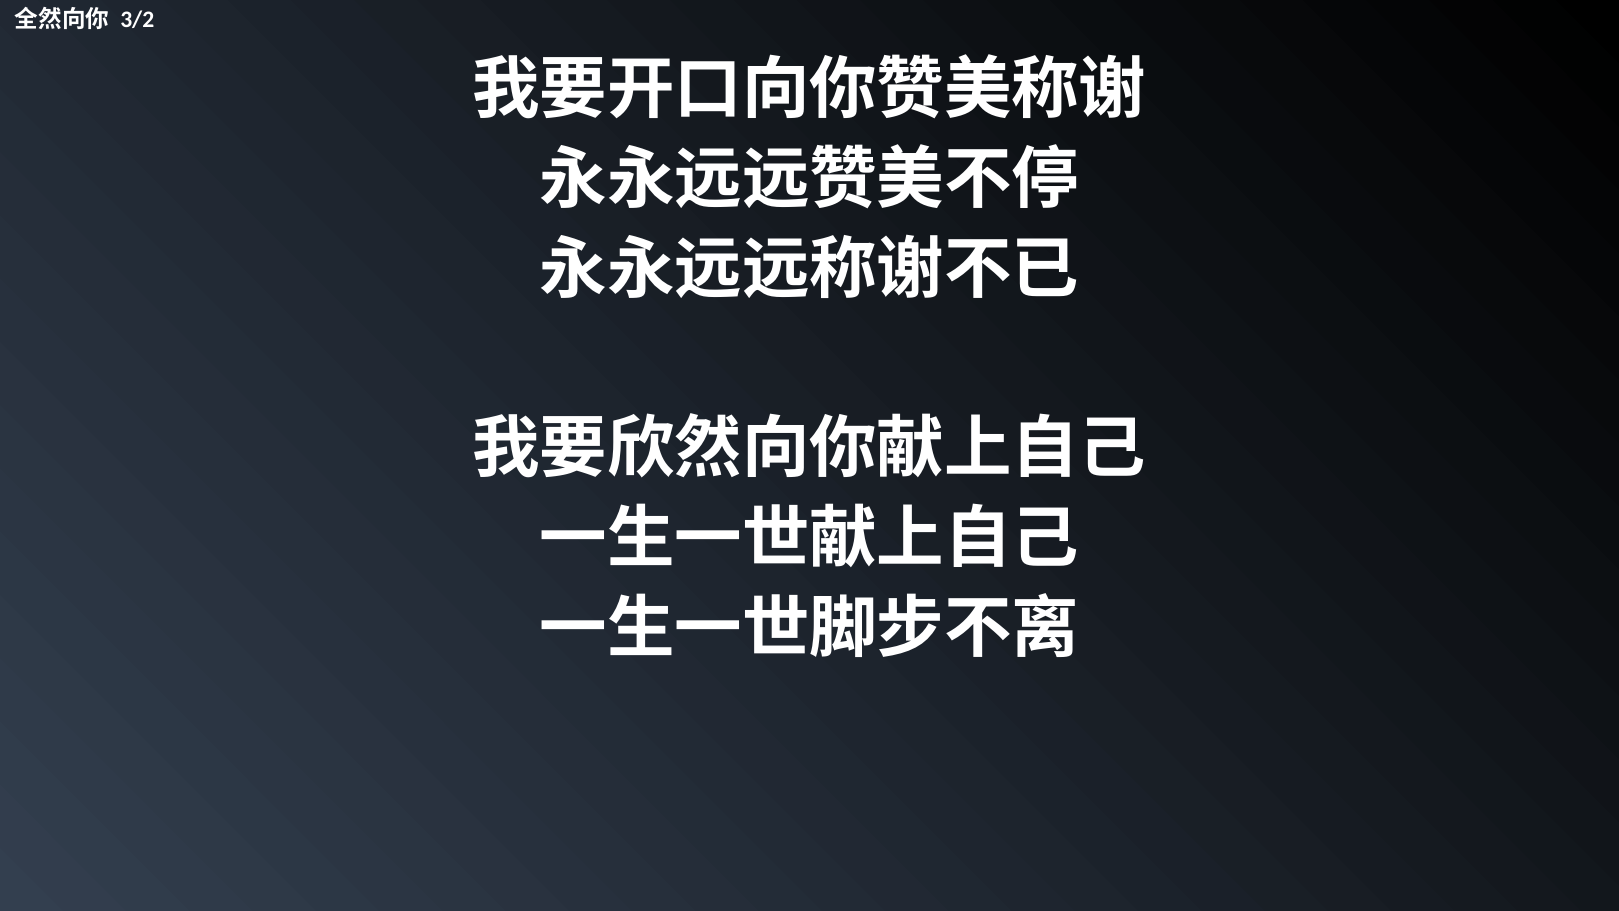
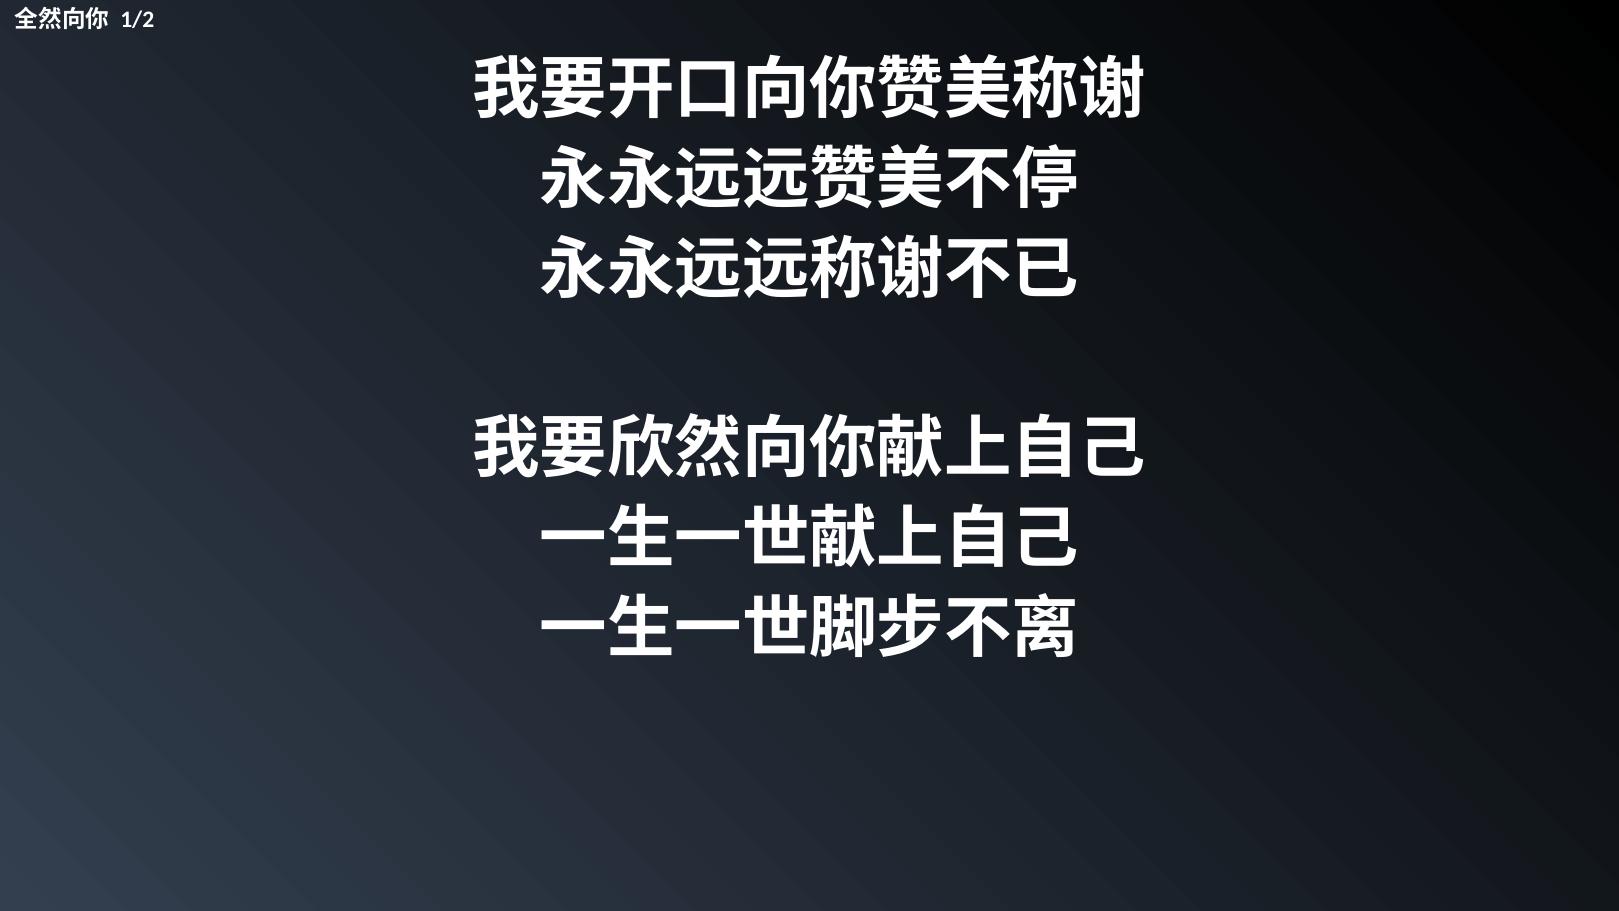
3/2: 3/2 -> 1/2
